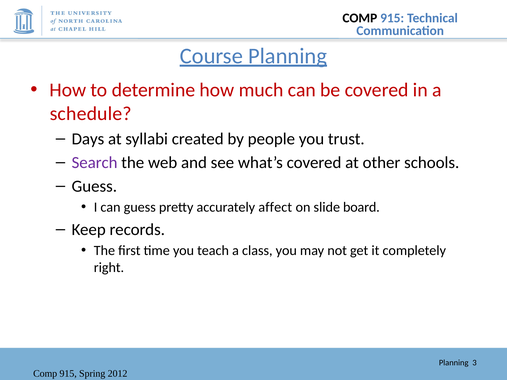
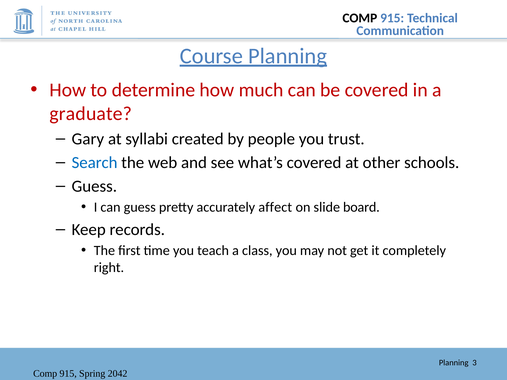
schedule: schedule -> graduate
Days: Days -> Gary
Search colour: purple -> blue
2012: 2012 -> 2042
